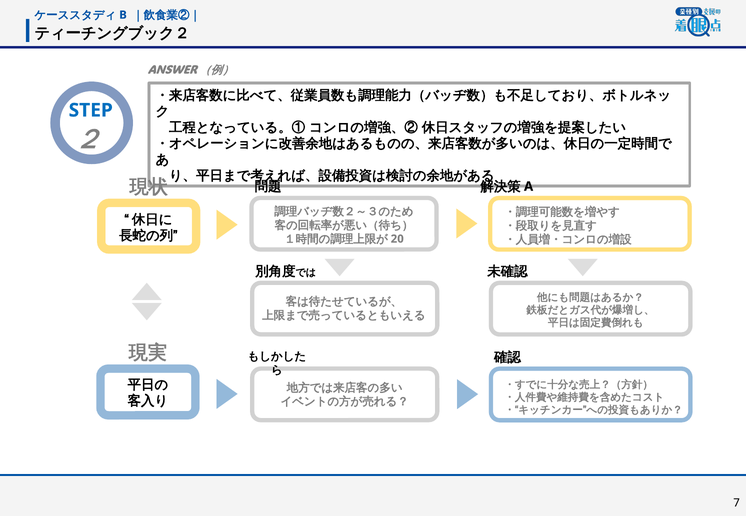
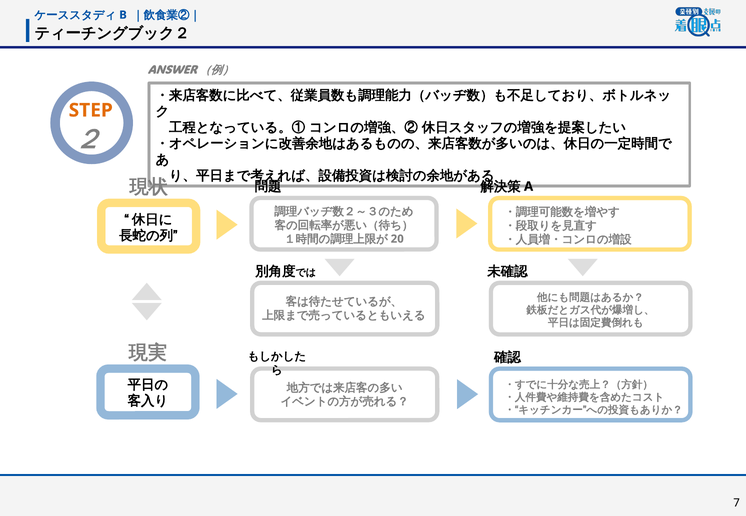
STEP colour: blue -> orange
